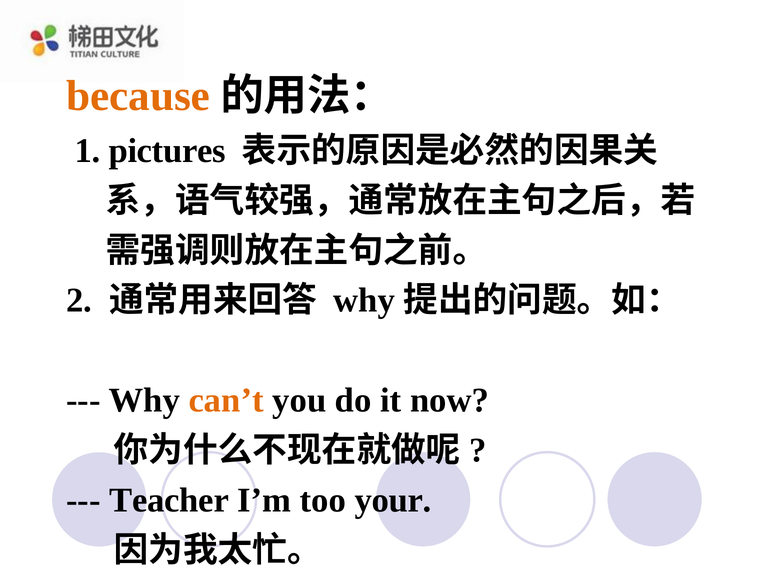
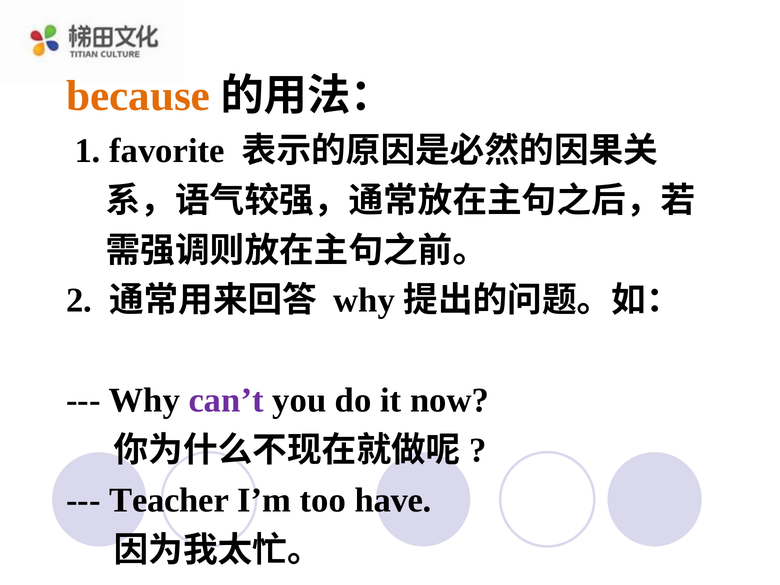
pictures: pictures -> favorite
can’t colour: orange -> purple
your: your -> have
